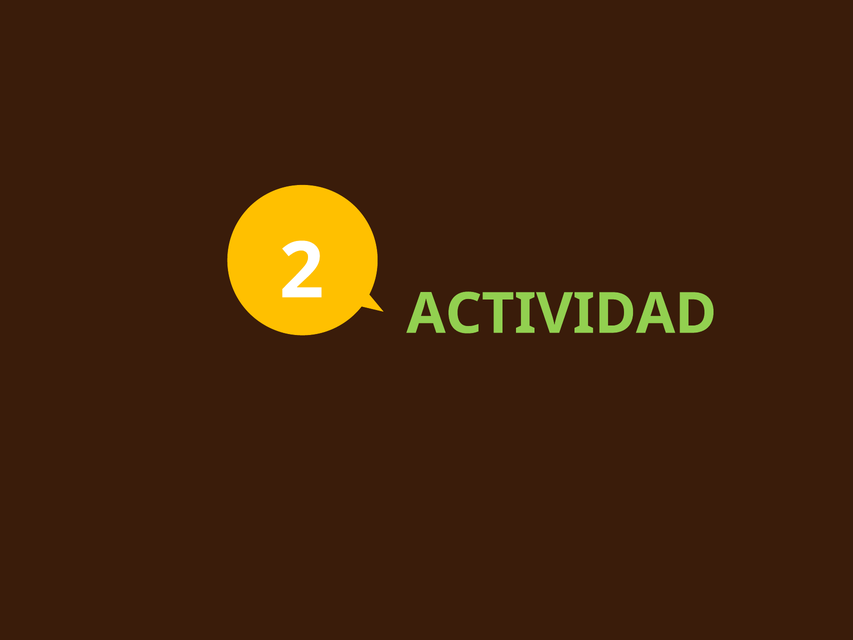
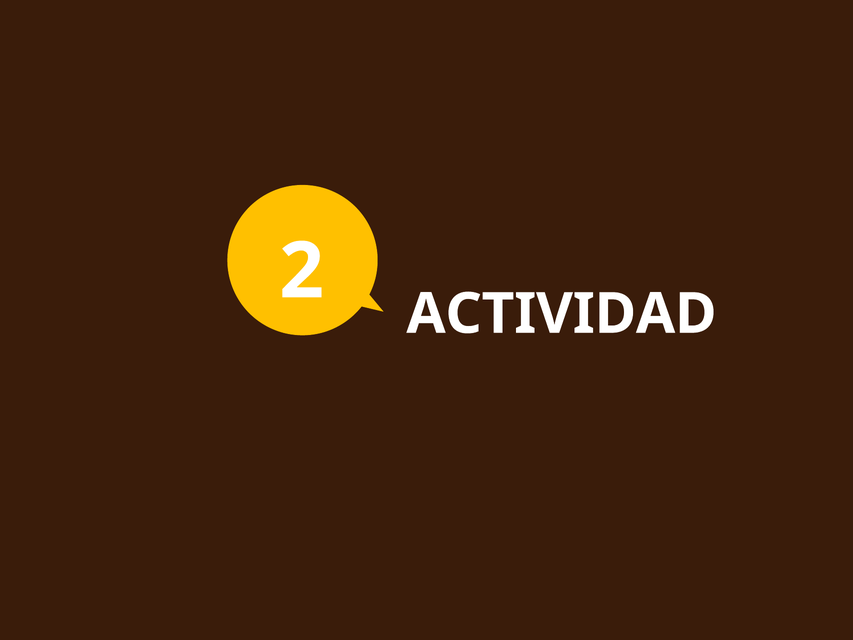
ACTIVIDAD colour: light green -> white
